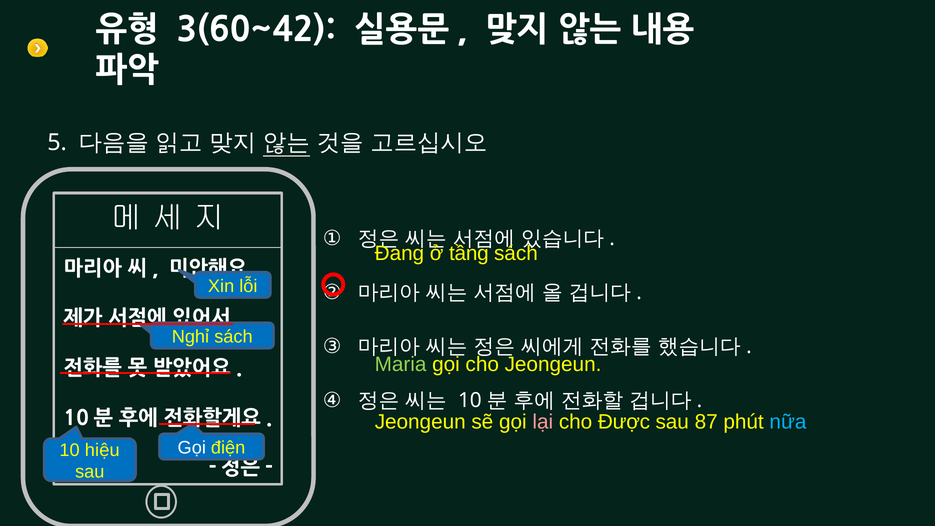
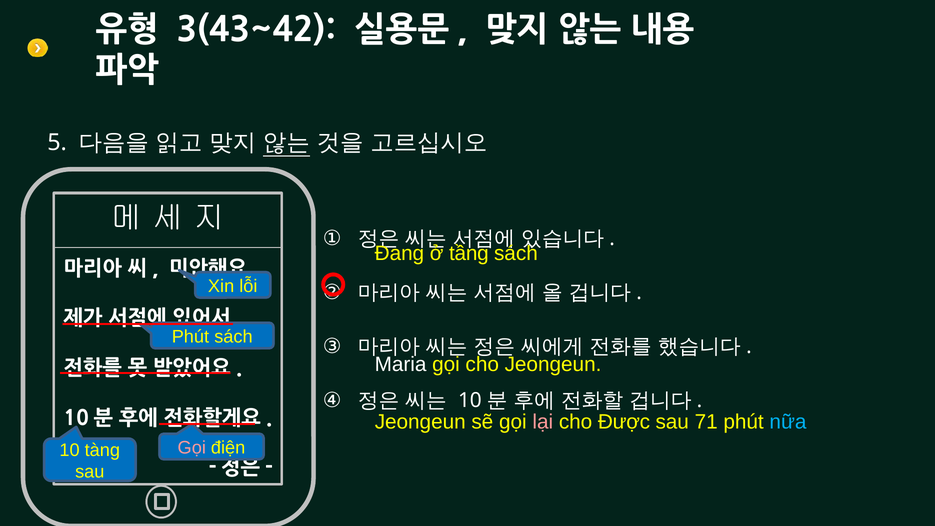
3(60~42: 3(60~42 -> 3(43~42
Nghỉ at (190, 337): Nghỉ -> Phút
Maria colour: light green -> white
87: 87 -> 71
Gọi at (192, 448) colour: white -> pink
hiệu: hiệu -> tàng
